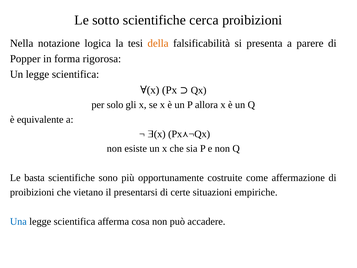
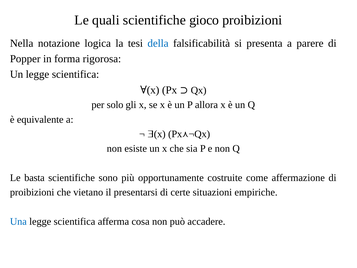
sotto: sotto -> quali
cerca: cerca -> gioco
della colour: orange -> blue
